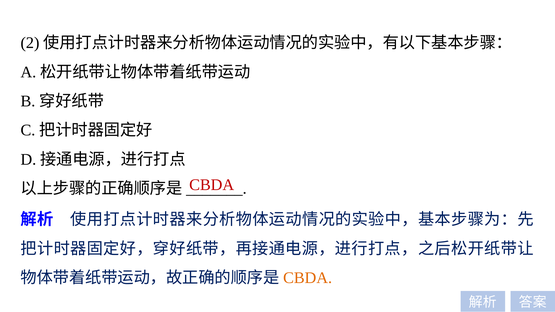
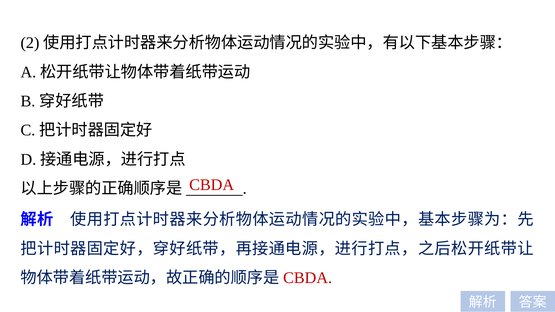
CBDA at (308, 278) colour: orange -> red
